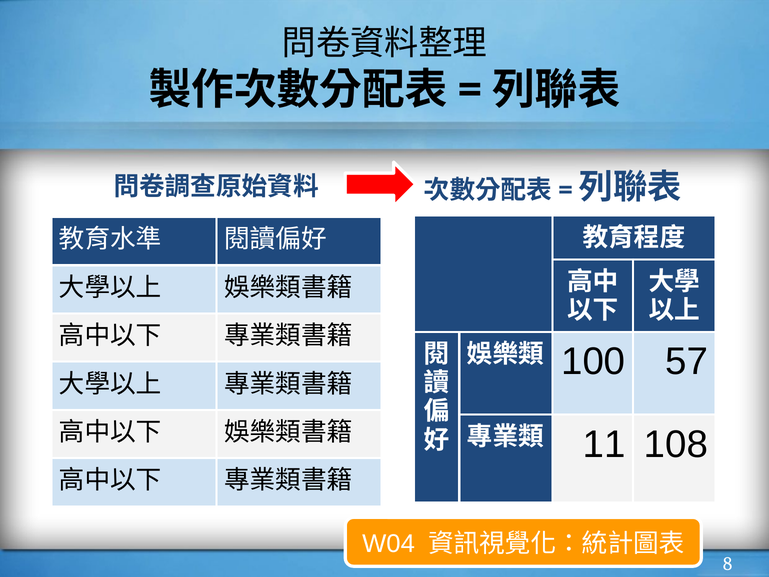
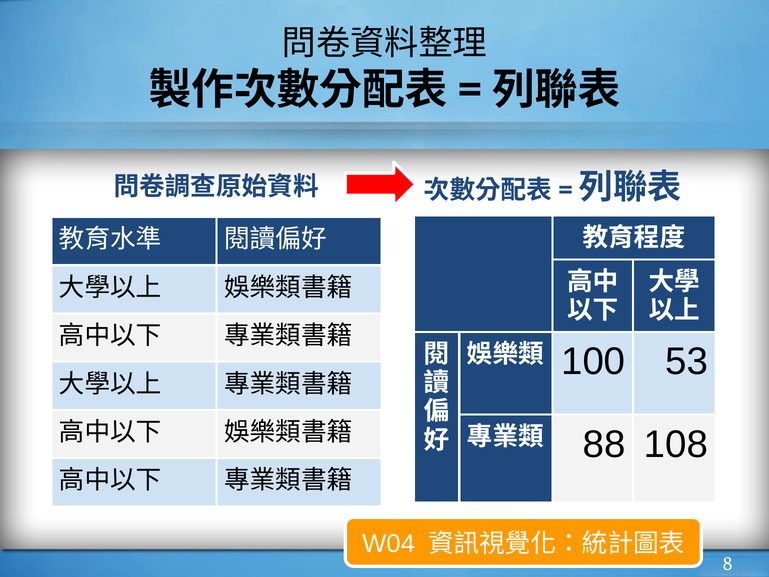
57: 57 -> 53
11: 11 -> 88
